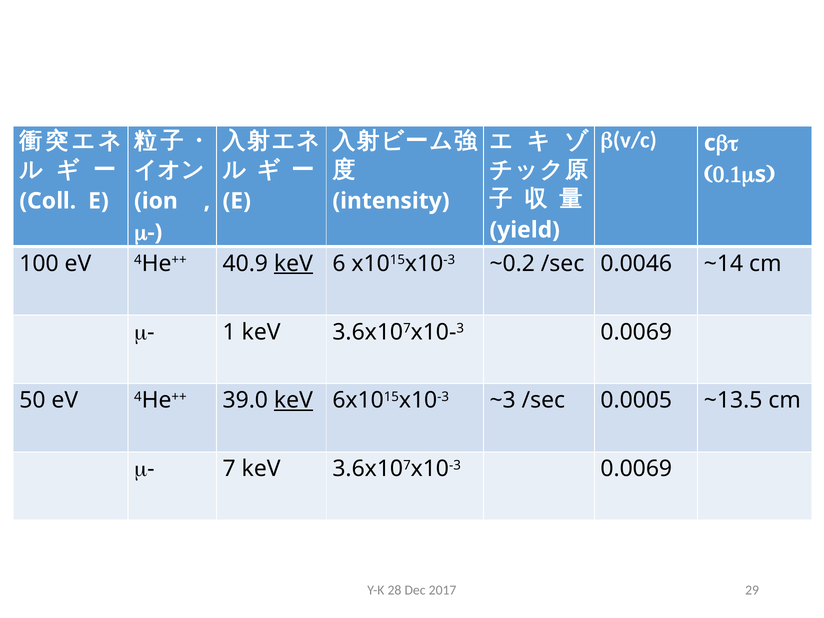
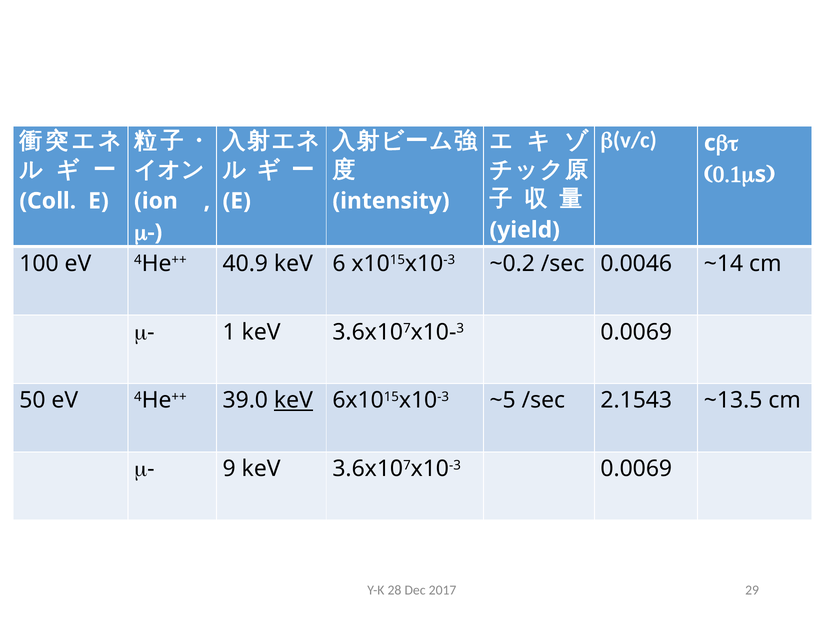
keV at (293, 264) underline: present -> none
~3: ~3 -> ~5
0.0005: 0.0005 -> 2.1543
7: 7 -> 9
